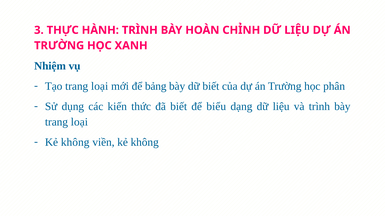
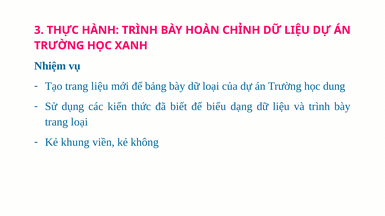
Tạo trang loại: loại -> liệu
dữ biết: biết -> loại
phân: phân -> dung
không at (75, 142): không -> khung
